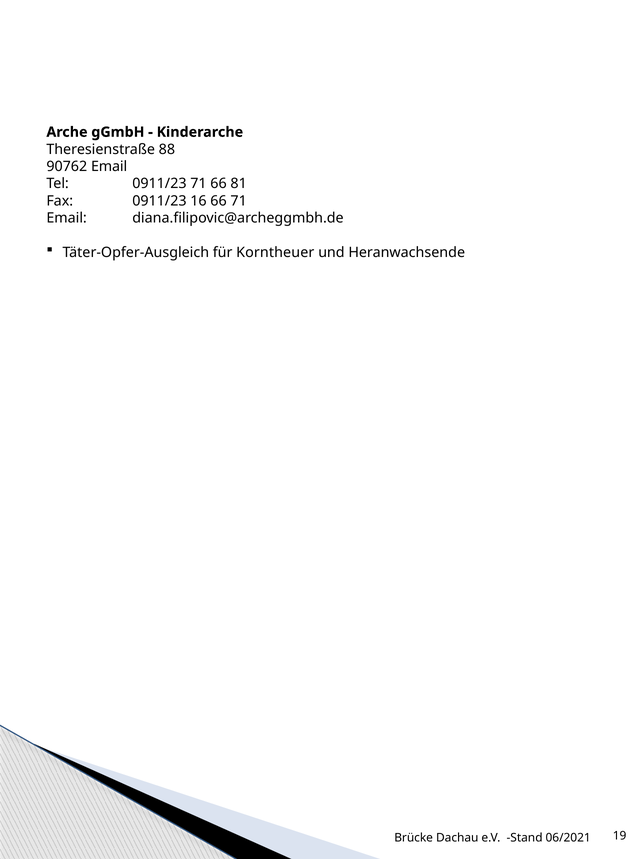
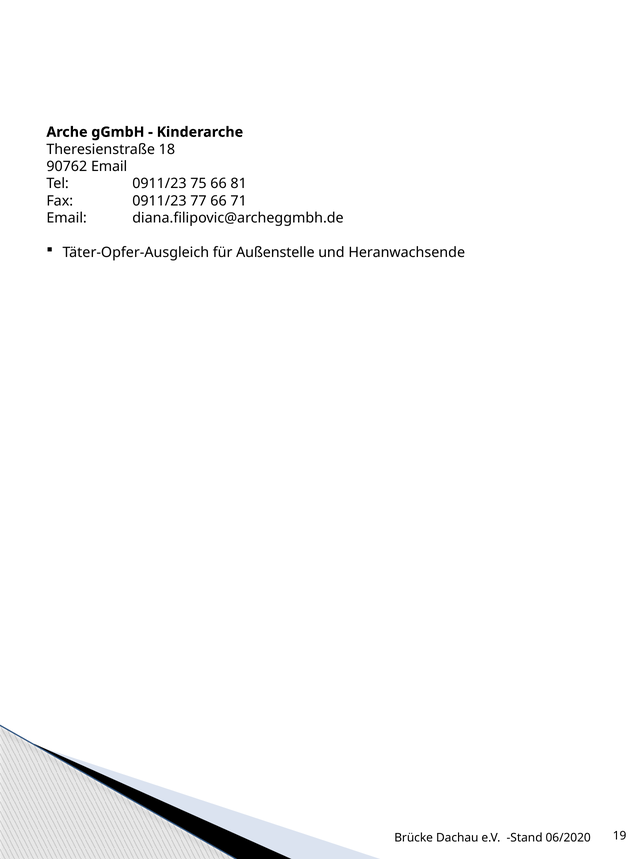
88: 88 -> 18
0911/23 71: 71 -> 75
16: 16 -> 77
Korntheuer: Korntheuer -> Außenstelle
06/2021: 06/2021 -> 06/2020
